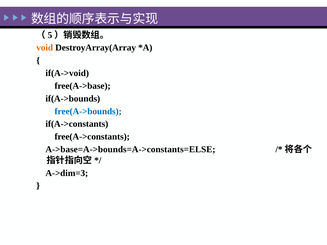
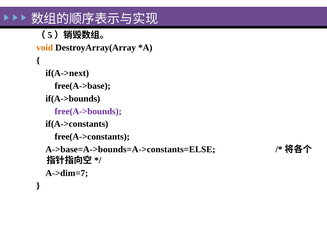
if(A->void: if(A->void -> if(A->next
free(A->bounds colour: blue -> purple
A->dim=3: A->dim=3 -> A->dim=7
